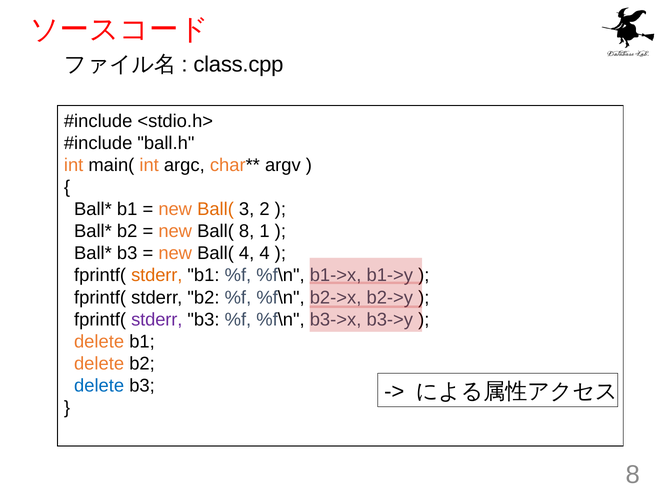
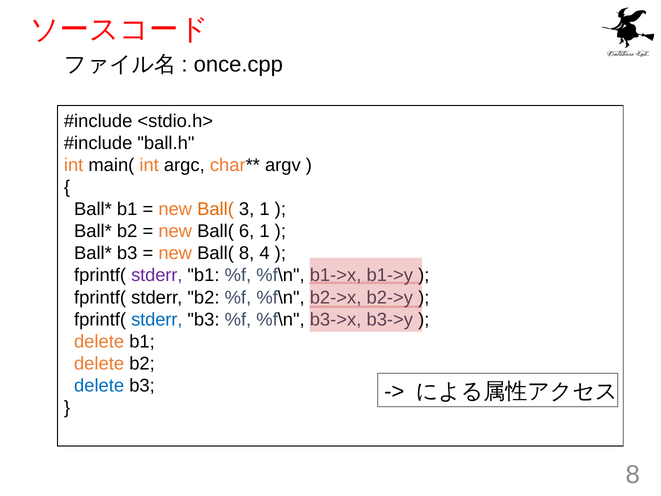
class.cpp: class.cpp -> once.cpp
3 2: 2 -> 1
Ball( 8: 8 -> 6
Ball( 4: 4 -> 8
stderr at (157, 275) colour: orange -> purple
stderr at (157, 319) colour: purple -> blue
